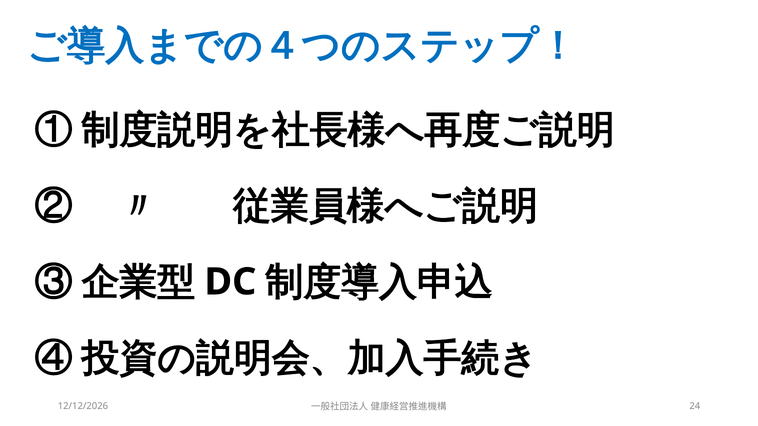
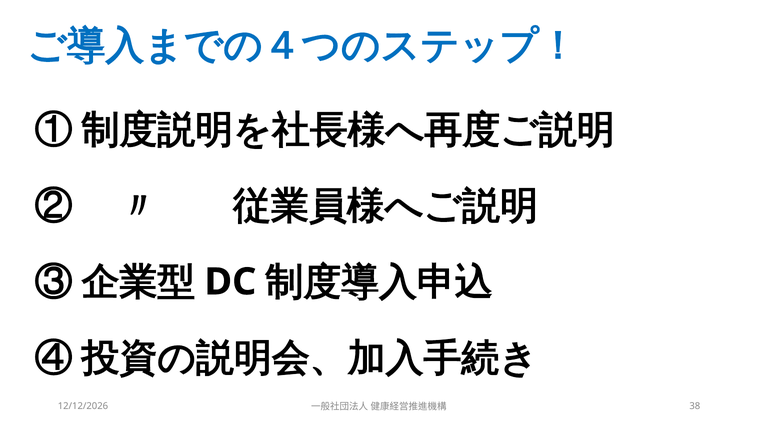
24: 24 -> 38
